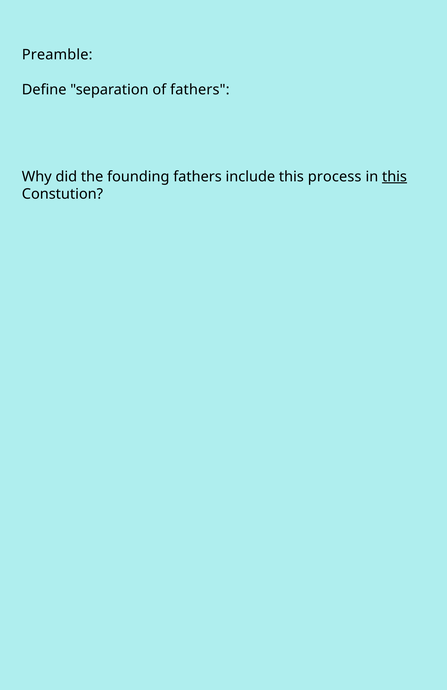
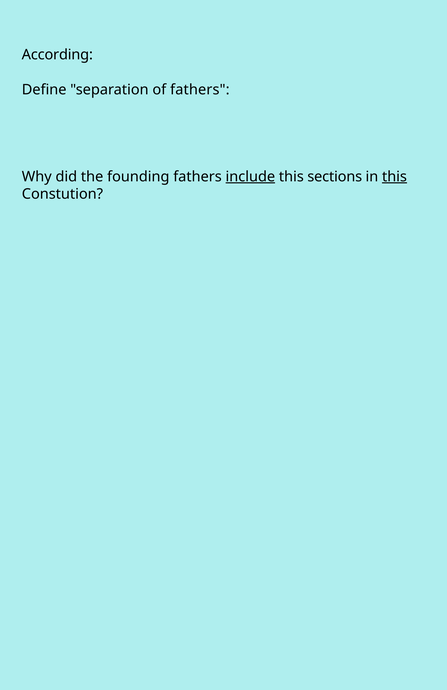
Preamble: Preamble -> According
include underline: none -> present
process: process -> sections
